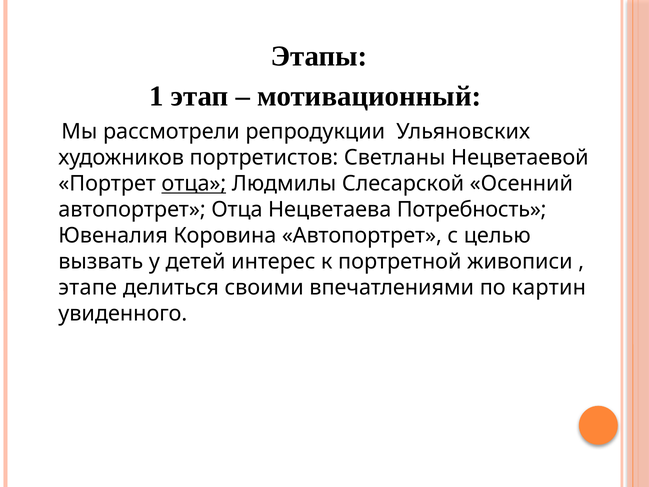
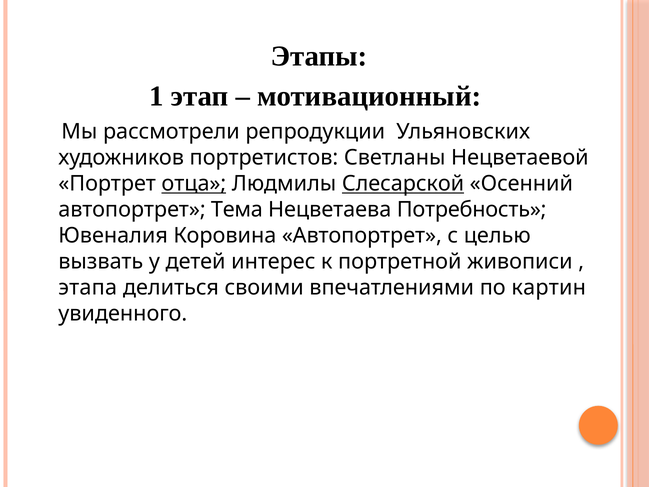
Слесарской underline: none -> present
автопортрет Отца: Отца -> Тема
этапе: этапе -> этапа
